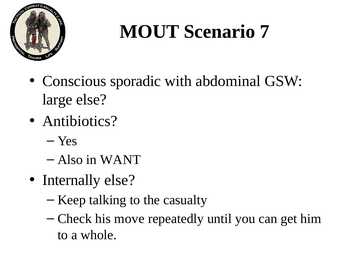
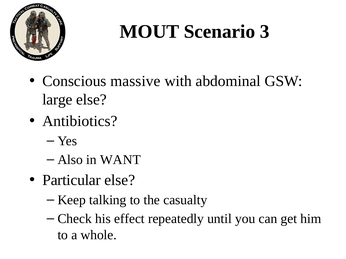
7: 7 -> 3
sporadic: sporadic -> massive
Internally: Internally -> Particular
move: move -> effect
